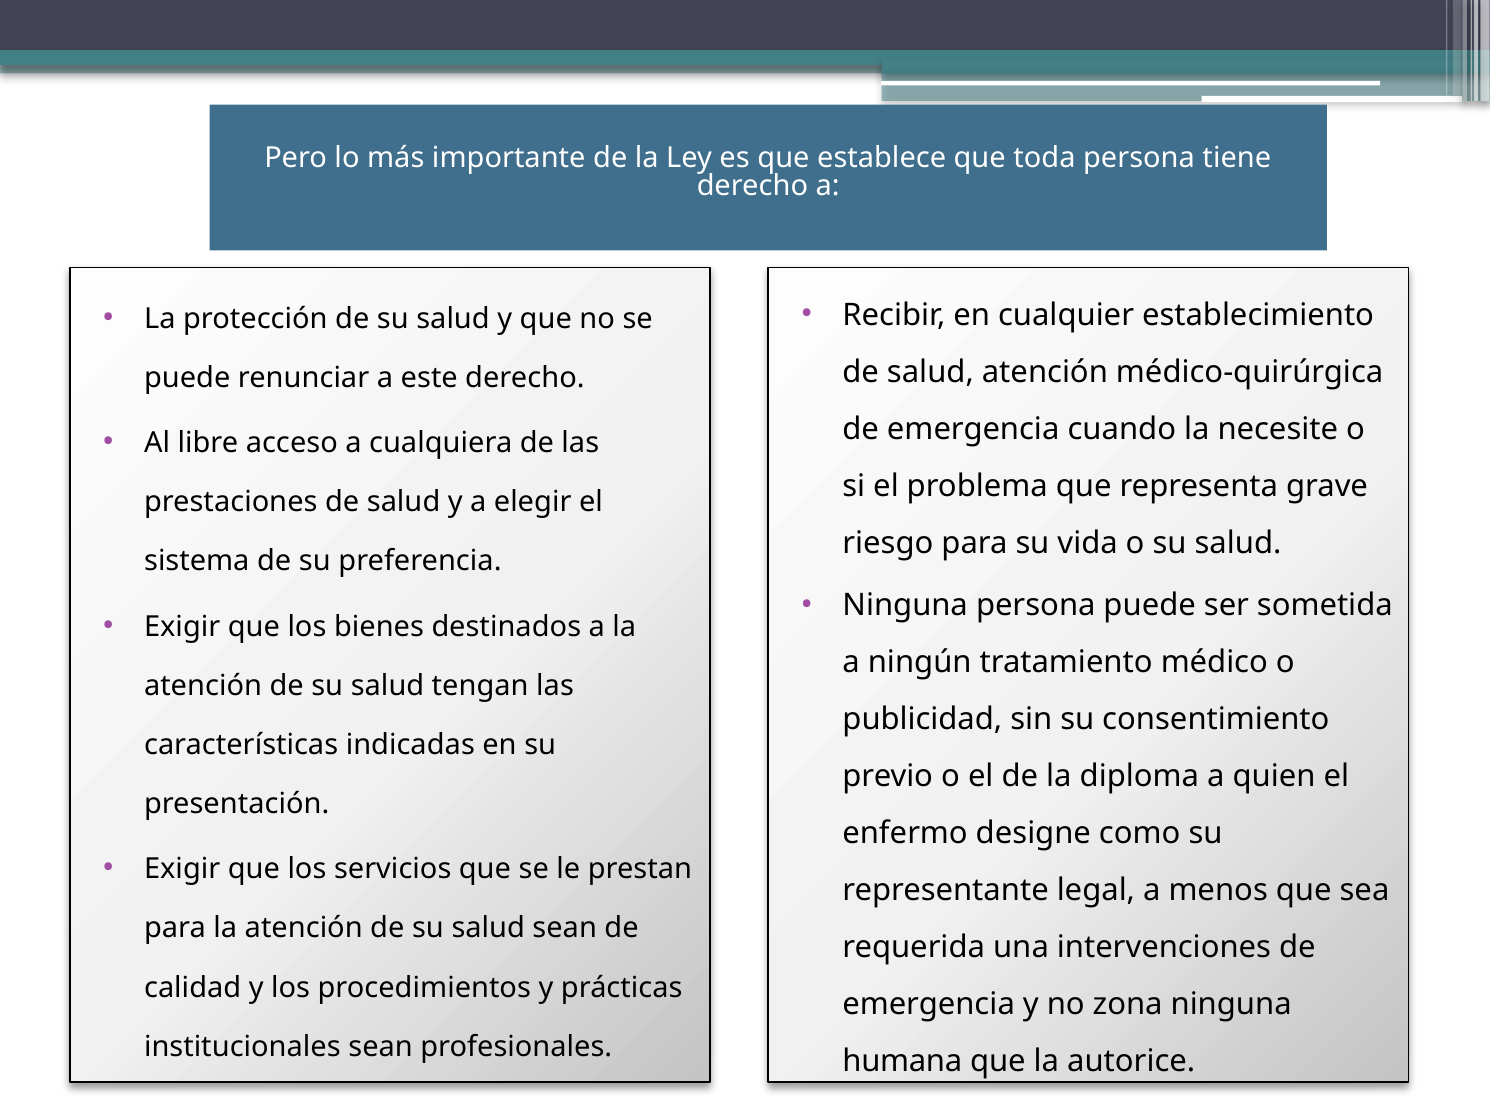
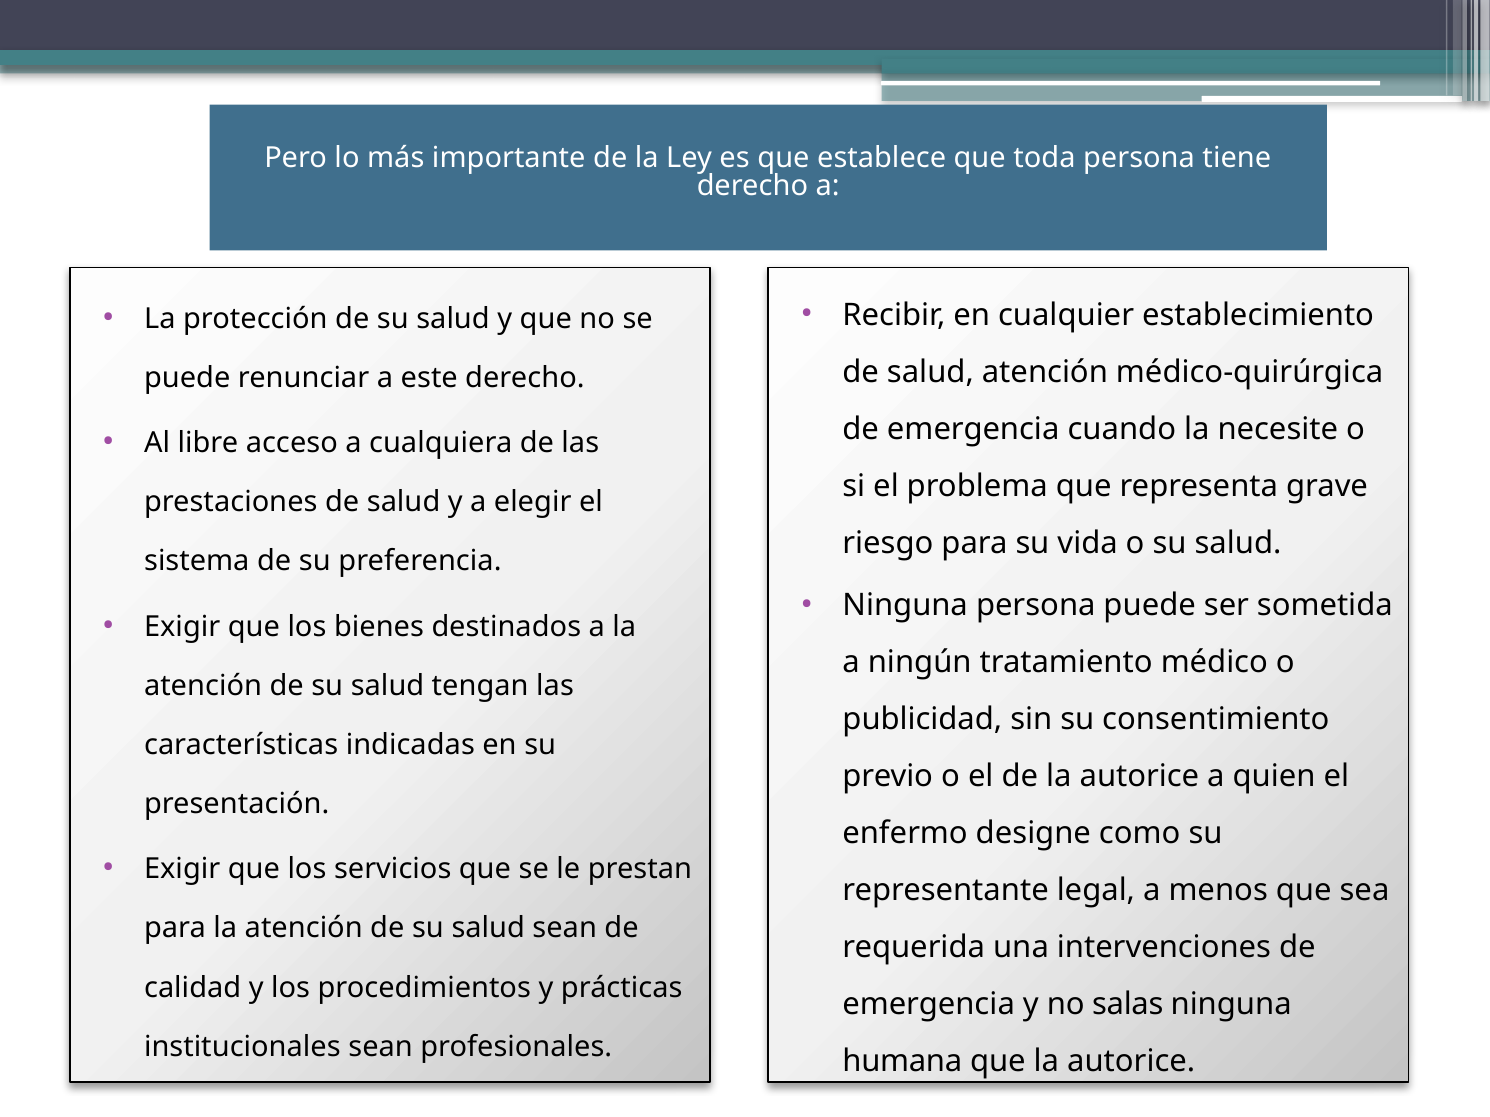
de la diploma: diploma -> autorice
zona: zona -> salas
